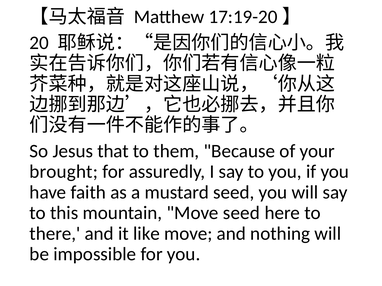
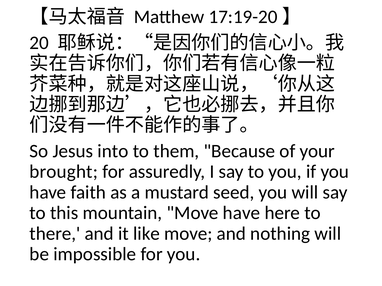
that: that -> into
Move seed: seed -> have
